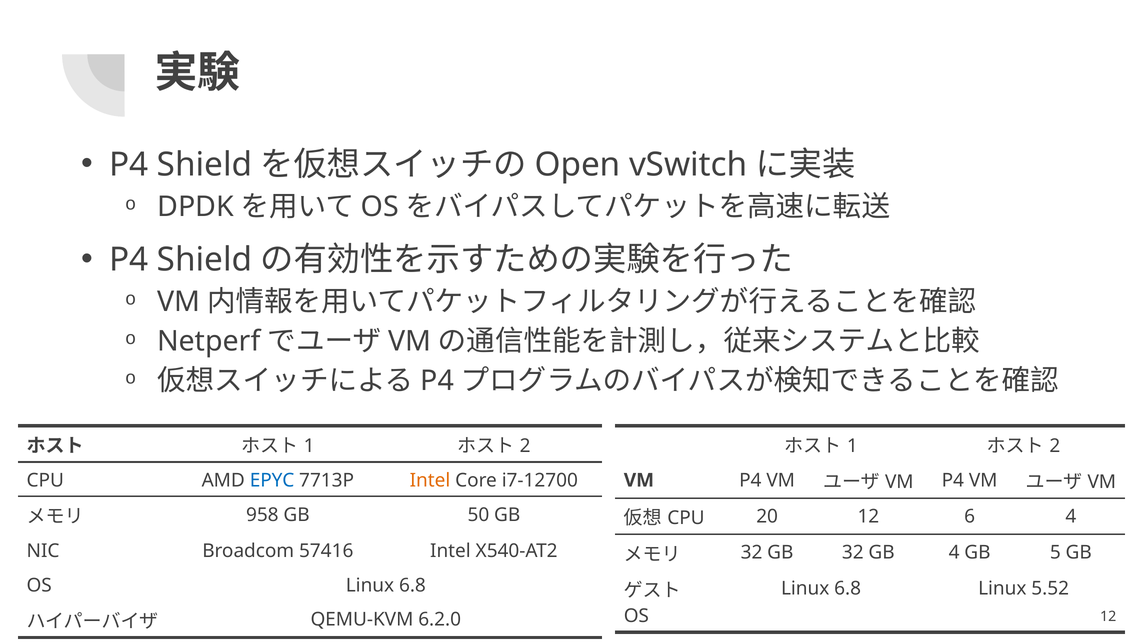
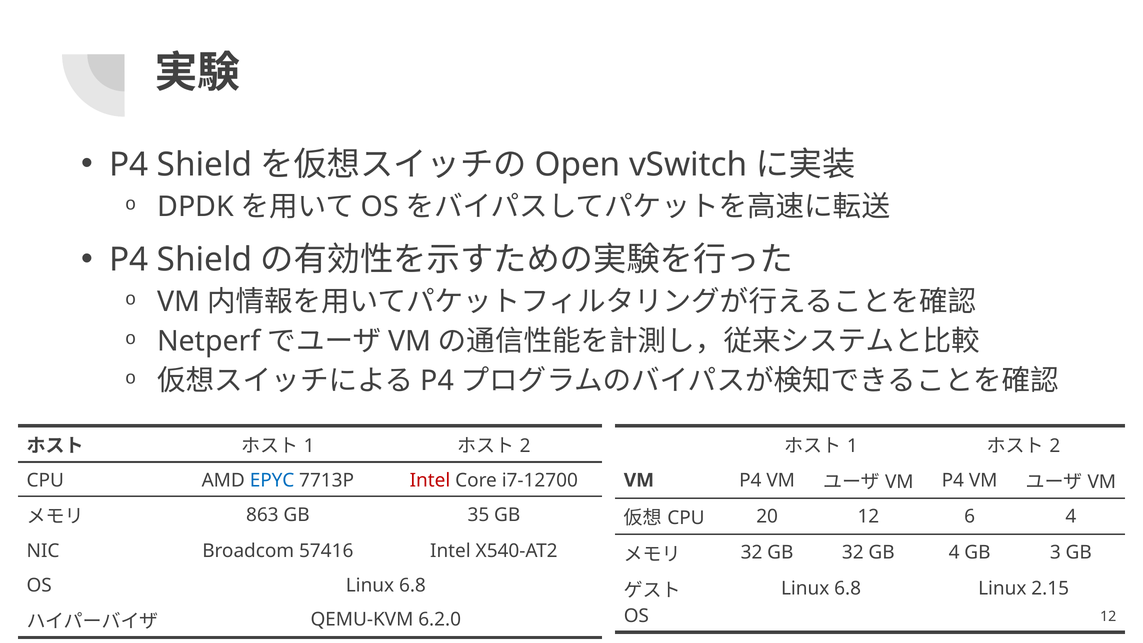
Intel at (430, 480) colour: orange -> red
958: 958 -> 863
50: 50 -> 35
5: 5 -> 3
5.52: 5.52 -> 2.15
